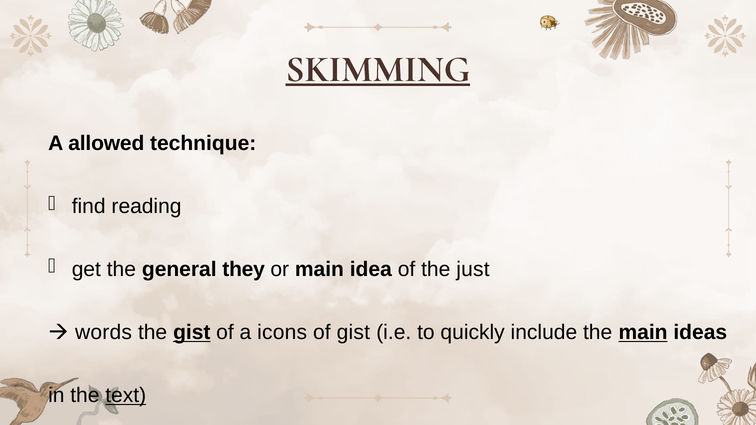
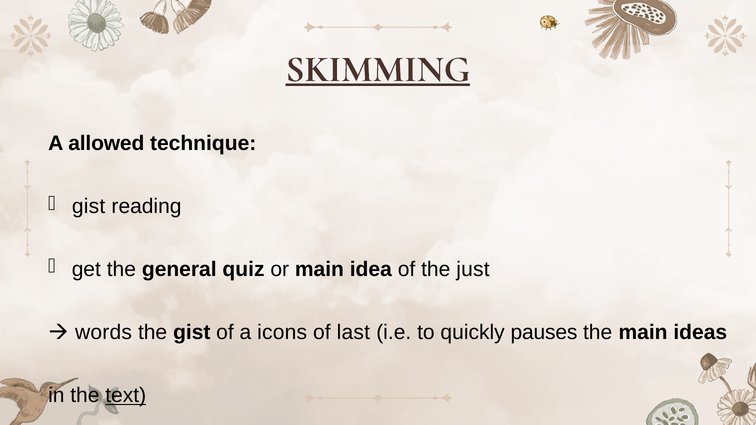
find at (89, 207): find -> gist
they: they -> quiz
gist at (192, 333) underline: present -> none
of gist: gist -> last
include: include -> pauses
main at (643, 333) underline: present -> none
